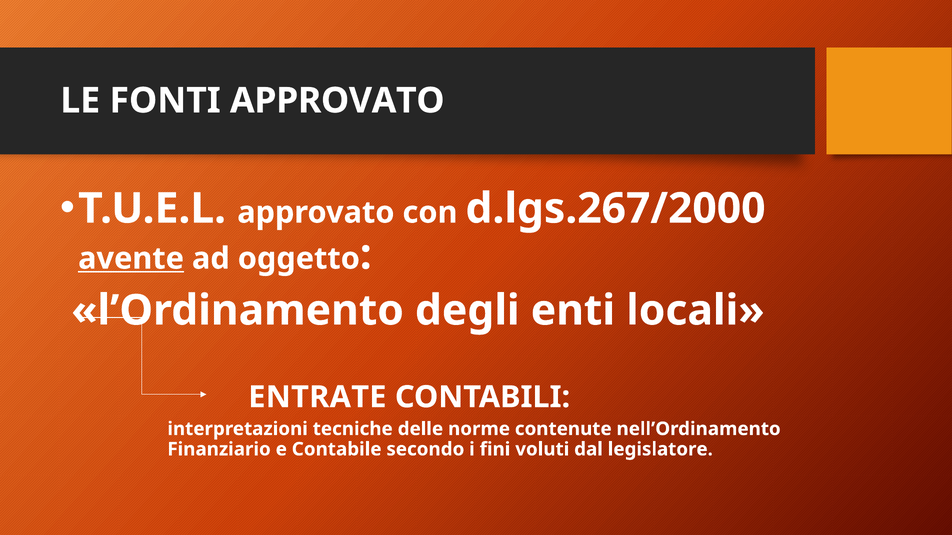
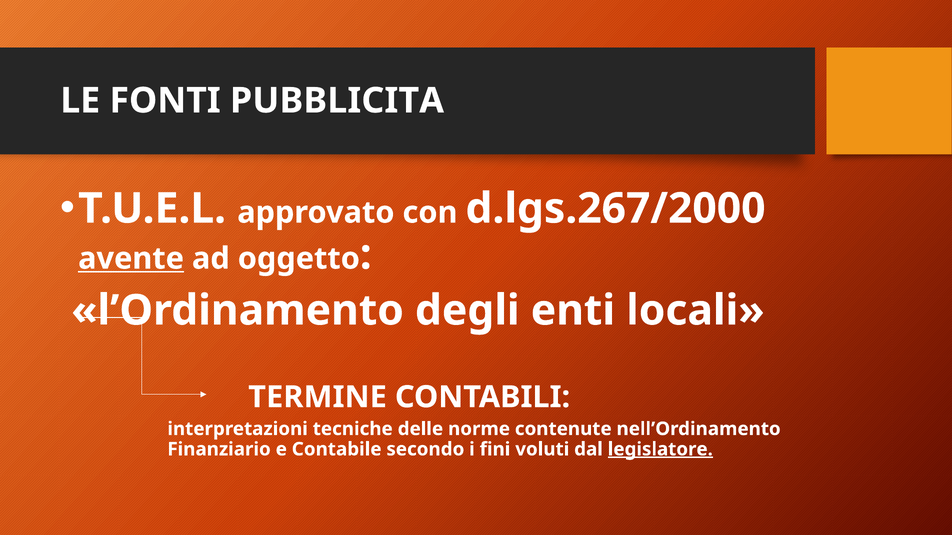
FONTI APPROVATO: APPROVATO -> PUBBLICITA
ENTRATE: ENTRATE -> TERMINE
legislatore underline: none -> present
